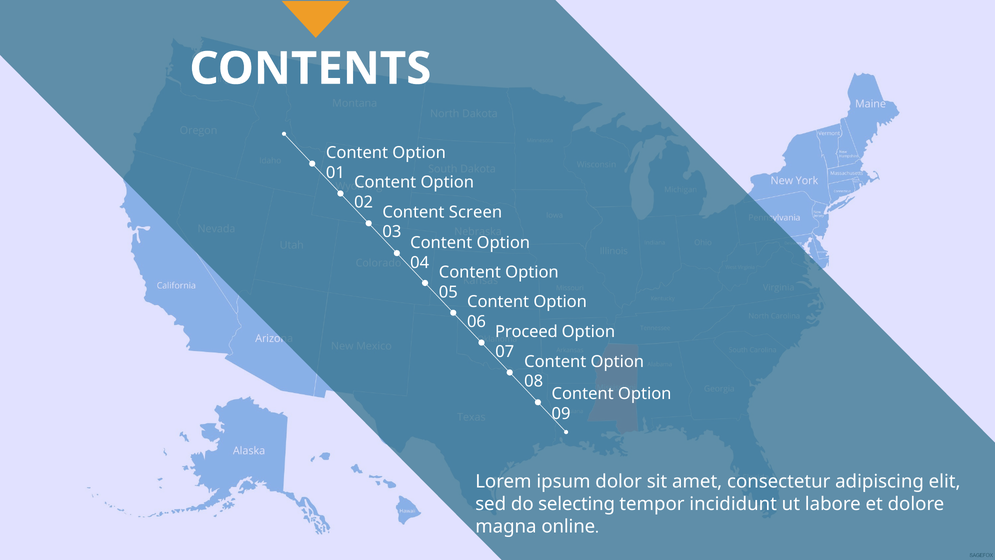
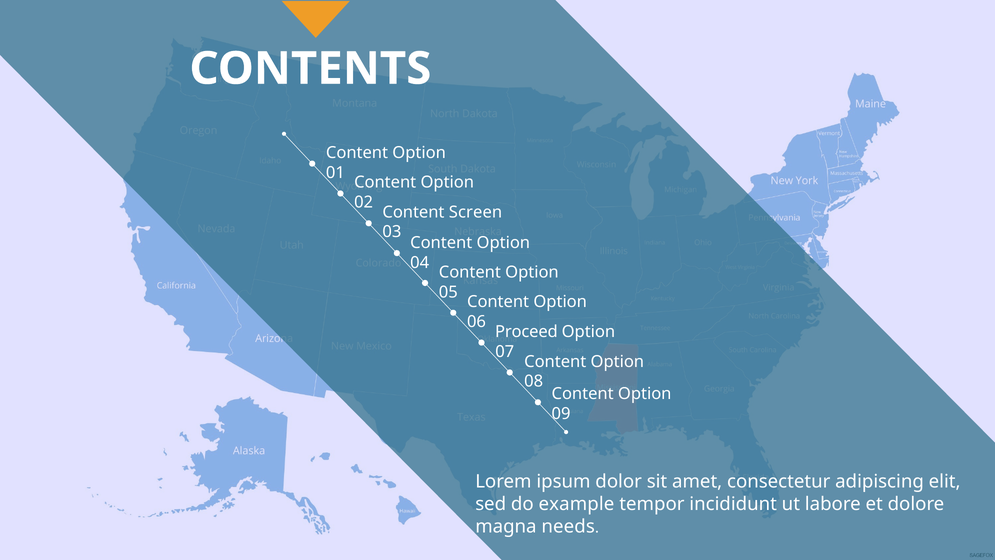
selecting: selecting -> example
online: online -> needs
